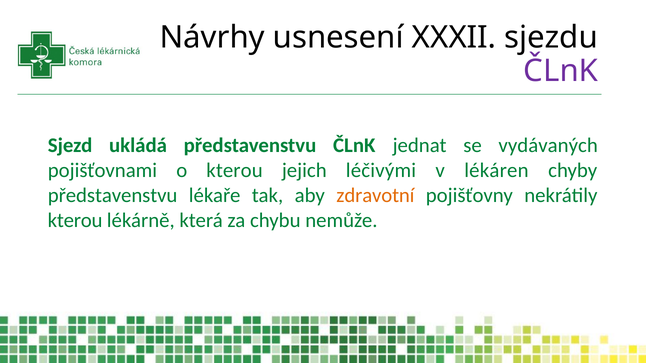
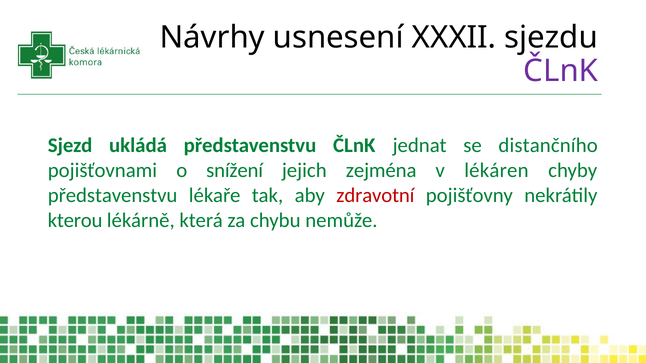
vydávaných: vydávaných -> distančního
o kterou: kterou -> snížení
léčivými: léčivými -> zejména
zdravotní colour: orange -> red
